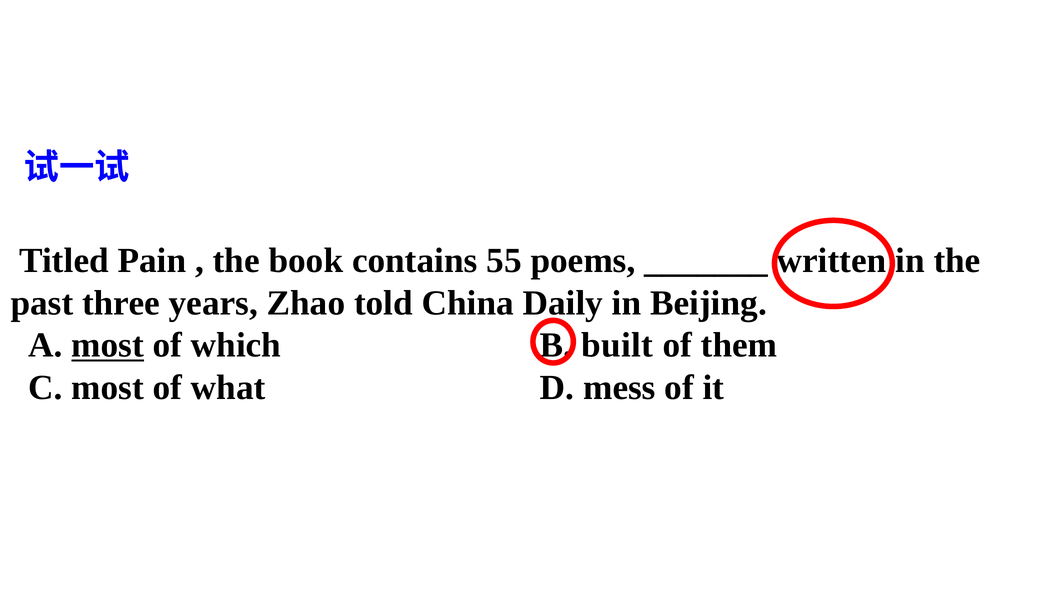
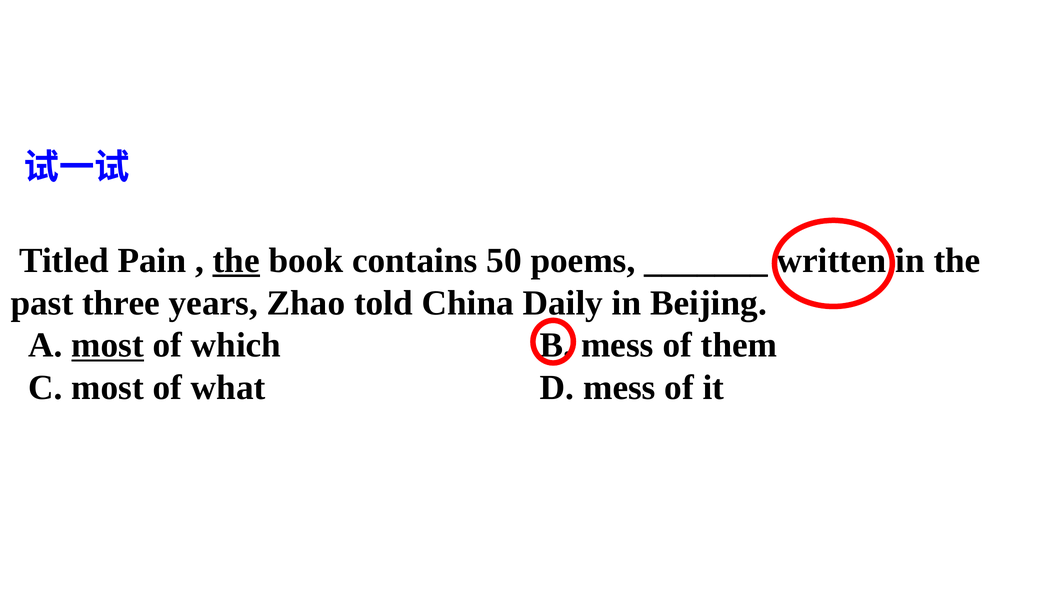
the at (236, 261) underline: none -> present
55: 55 -> 50
built at (617, 346): built -> mess
